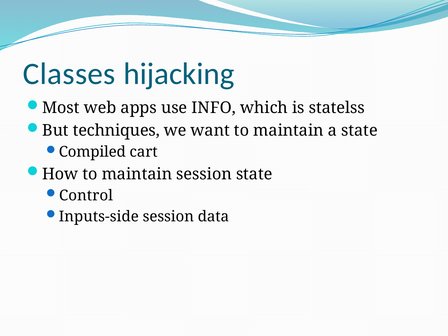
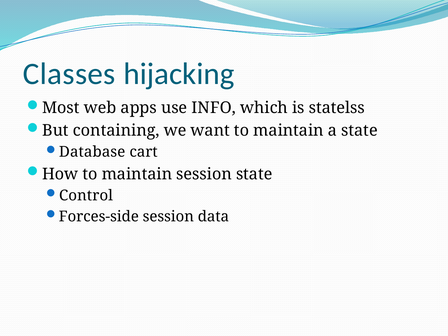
techniques: techniques -> containing
Compiled: Compiled -> Database
Inputs-side: Inputs-side -> Forces-side
